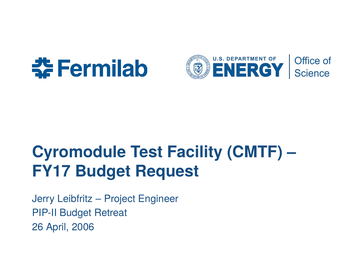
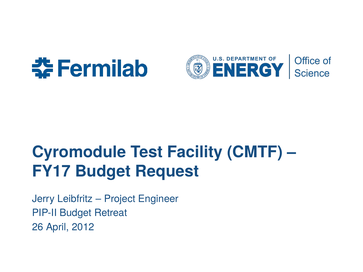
2006: 2006 -> 2012
